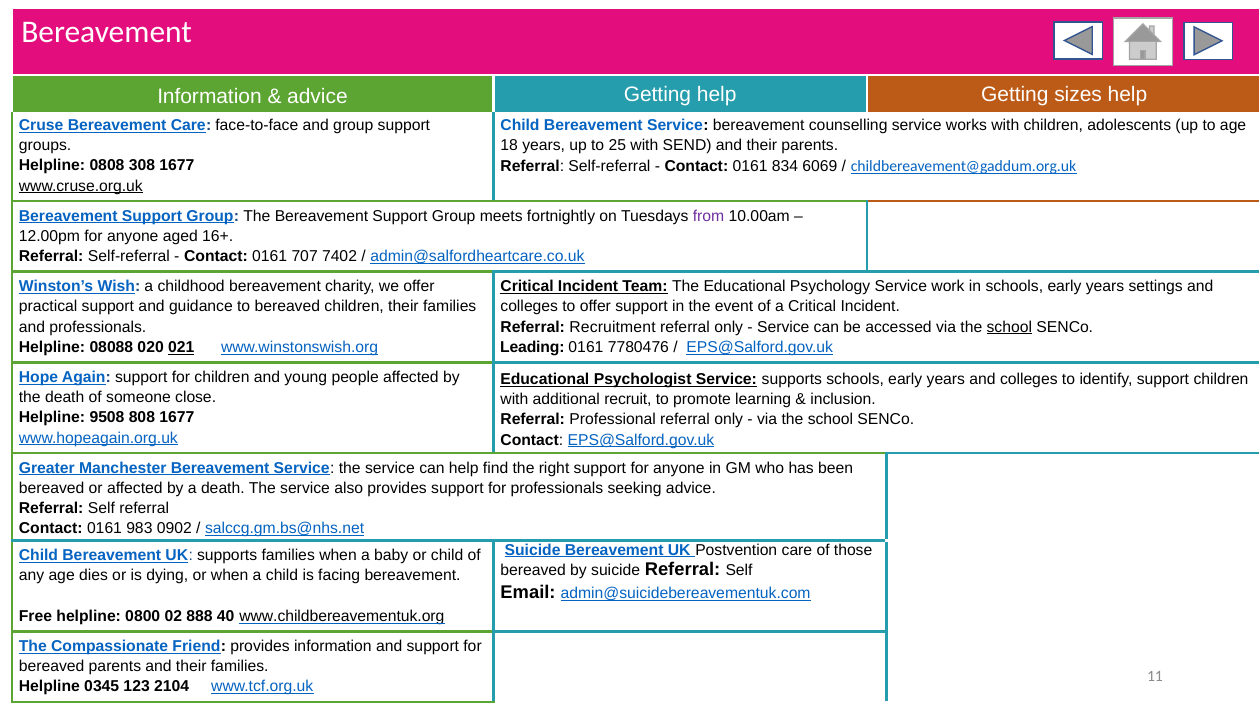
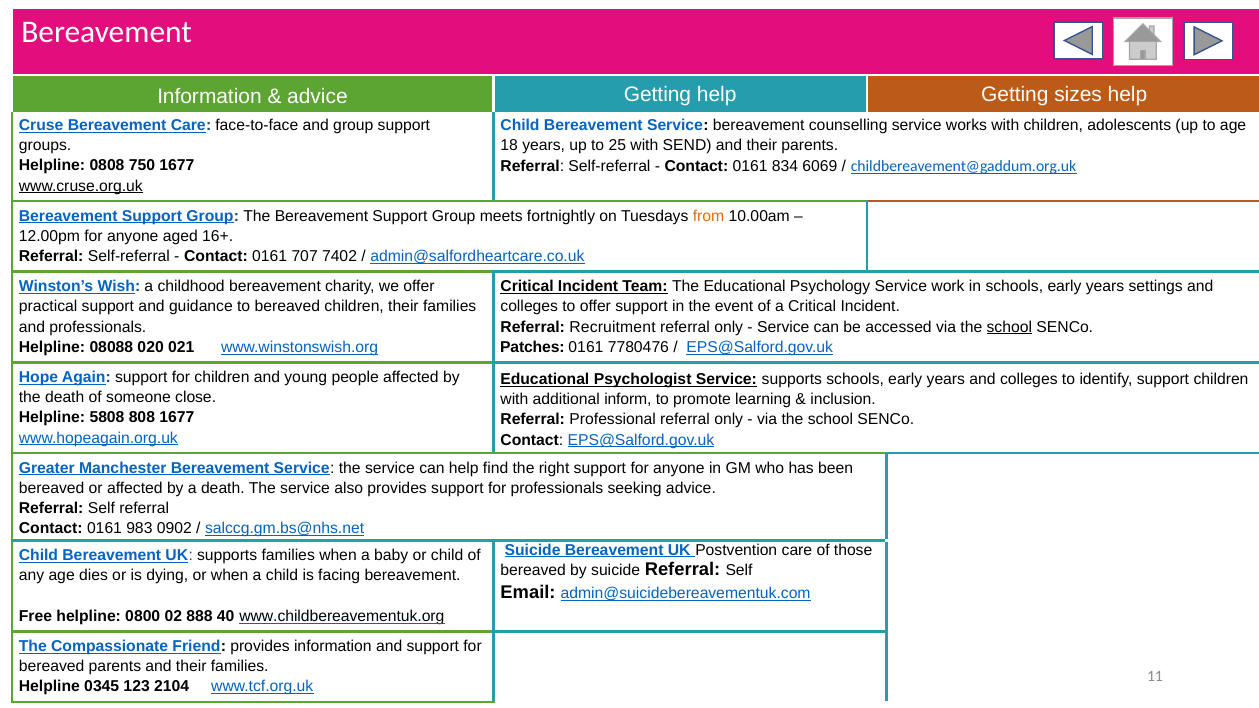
308: 308 -> 750
from colour: purple -> orange
021 underline: present -> none
Leading: Leading -> Patches
recruit: recruit -> inform
9508: 9508 -> 5808
